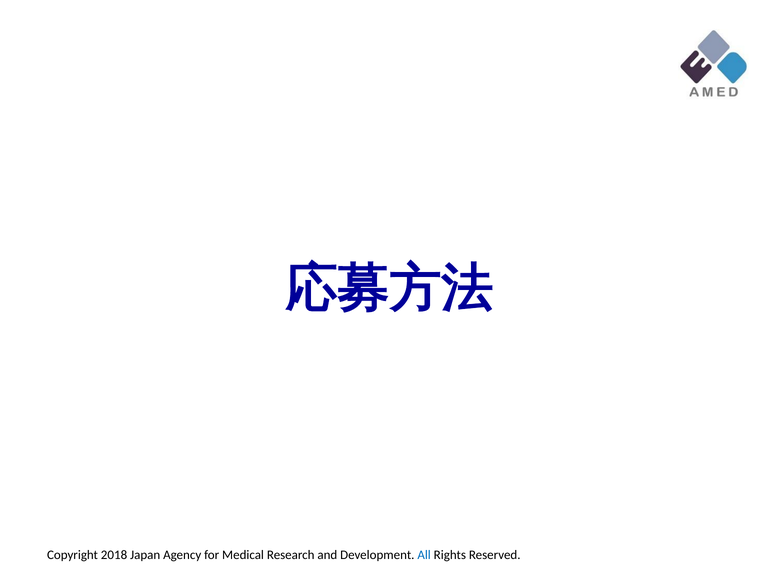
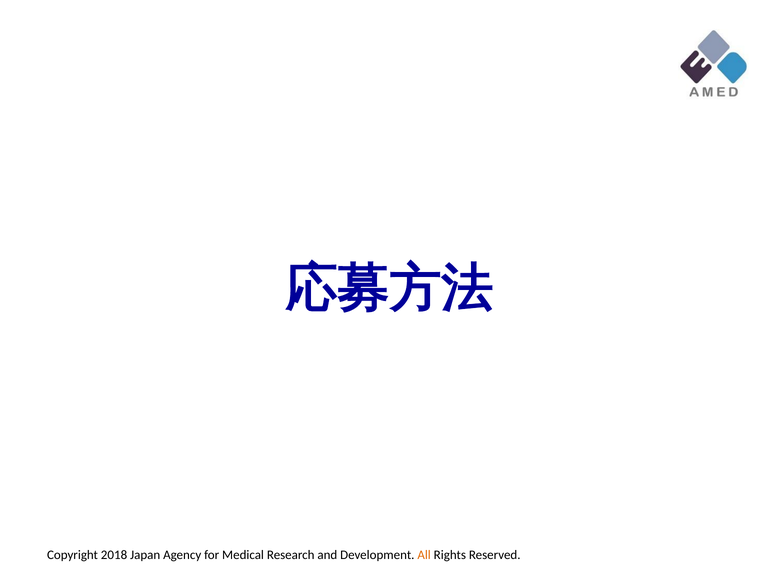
All at (424, 554) colour: blue -> orange
